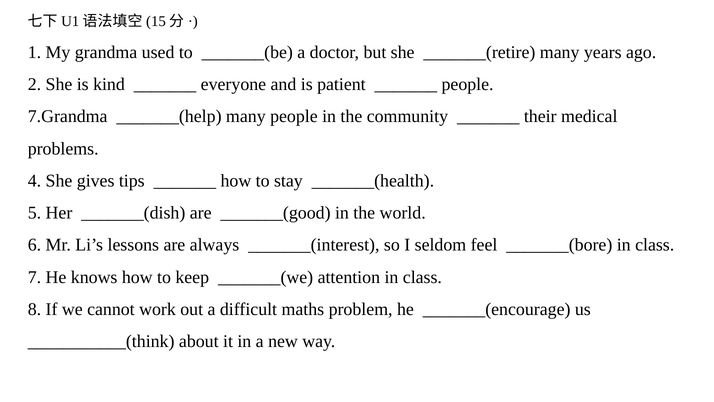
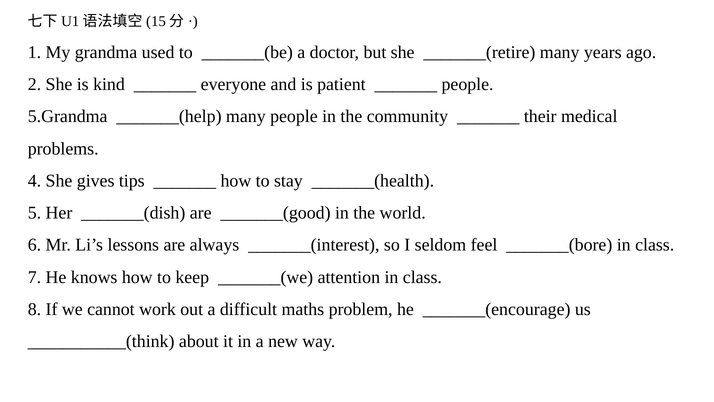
7.Grandma: 7.Grandma -> 5.Grandma
